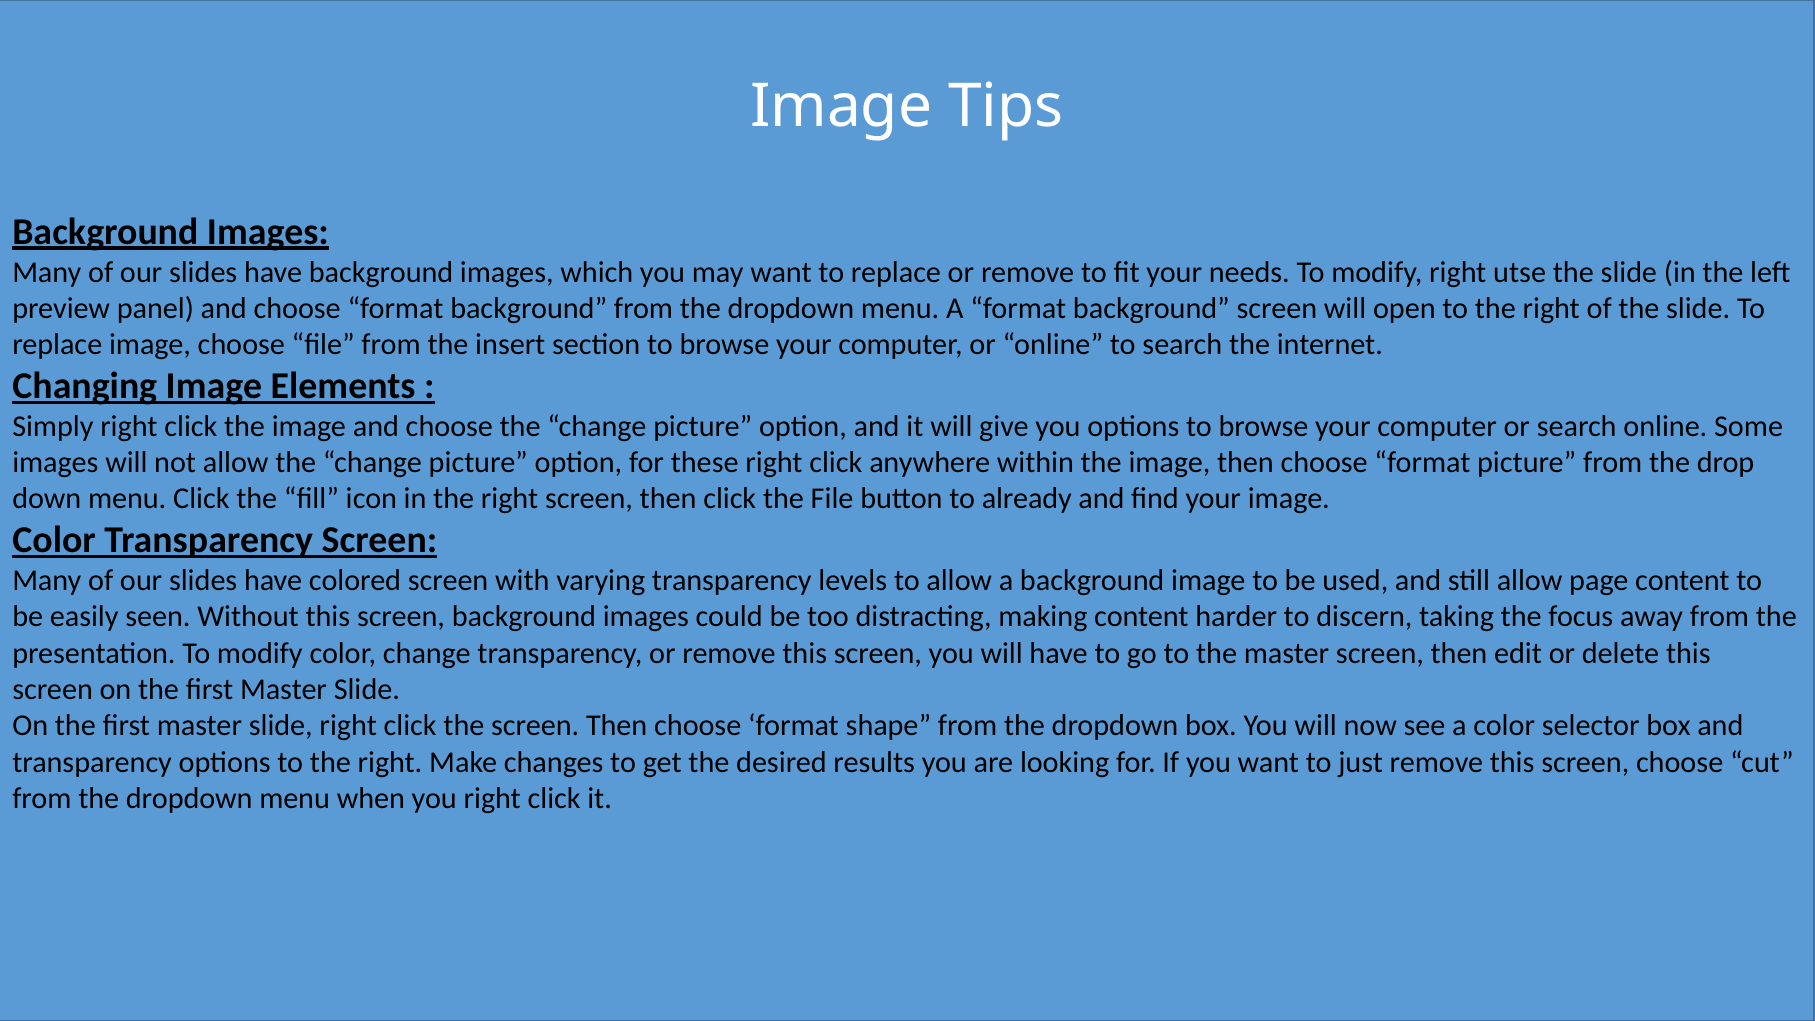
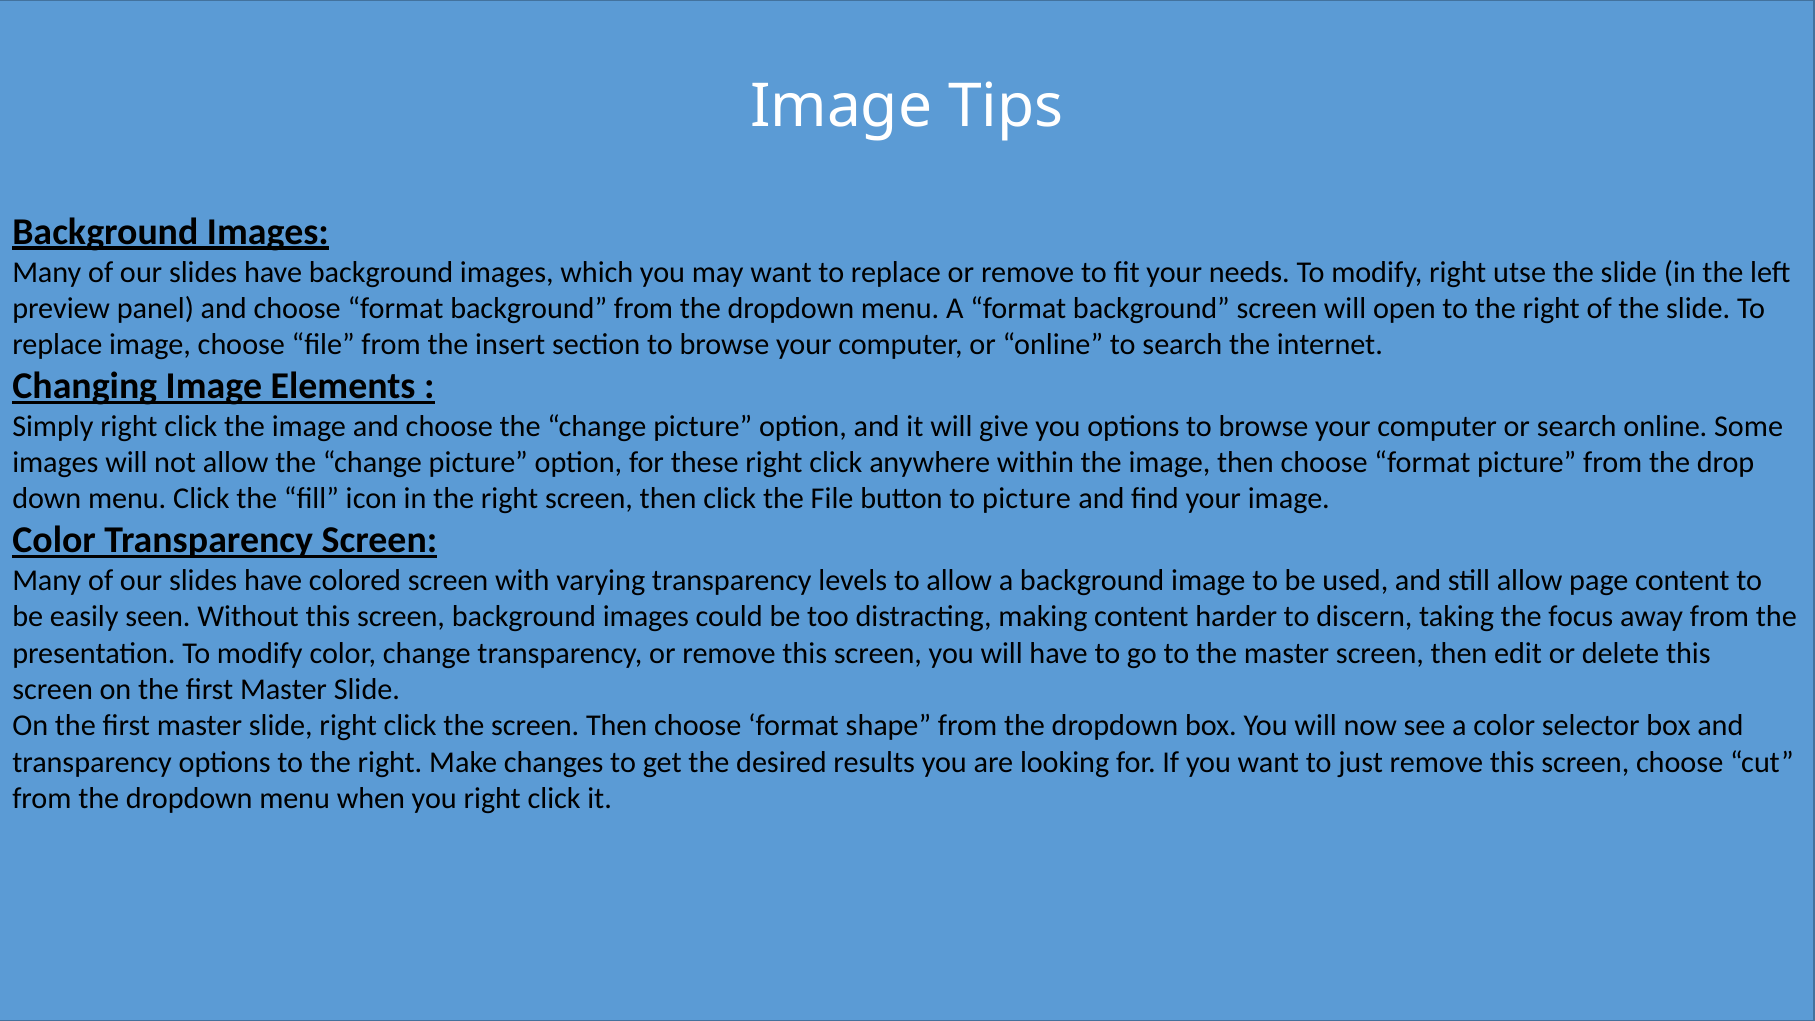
to already: already -> picture
